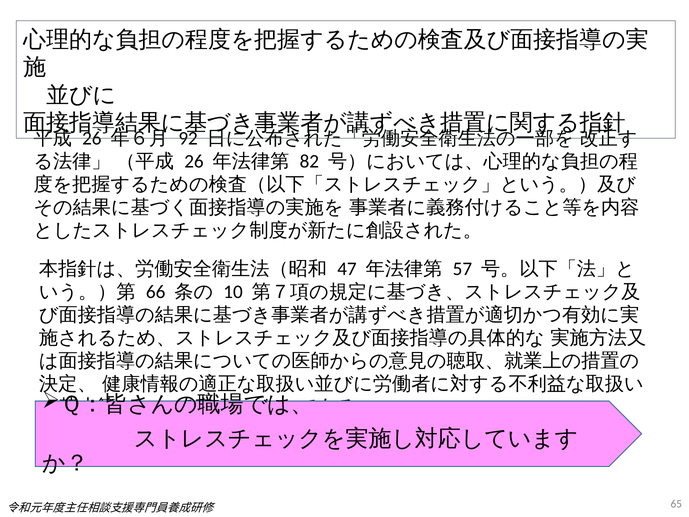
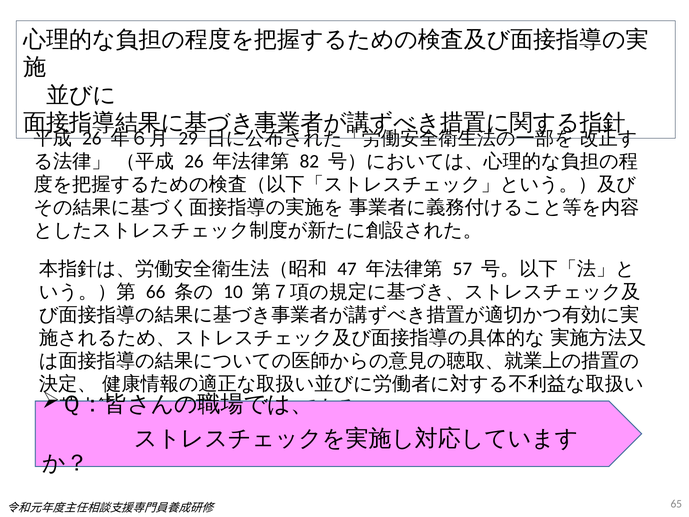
92: 92 -> 29
